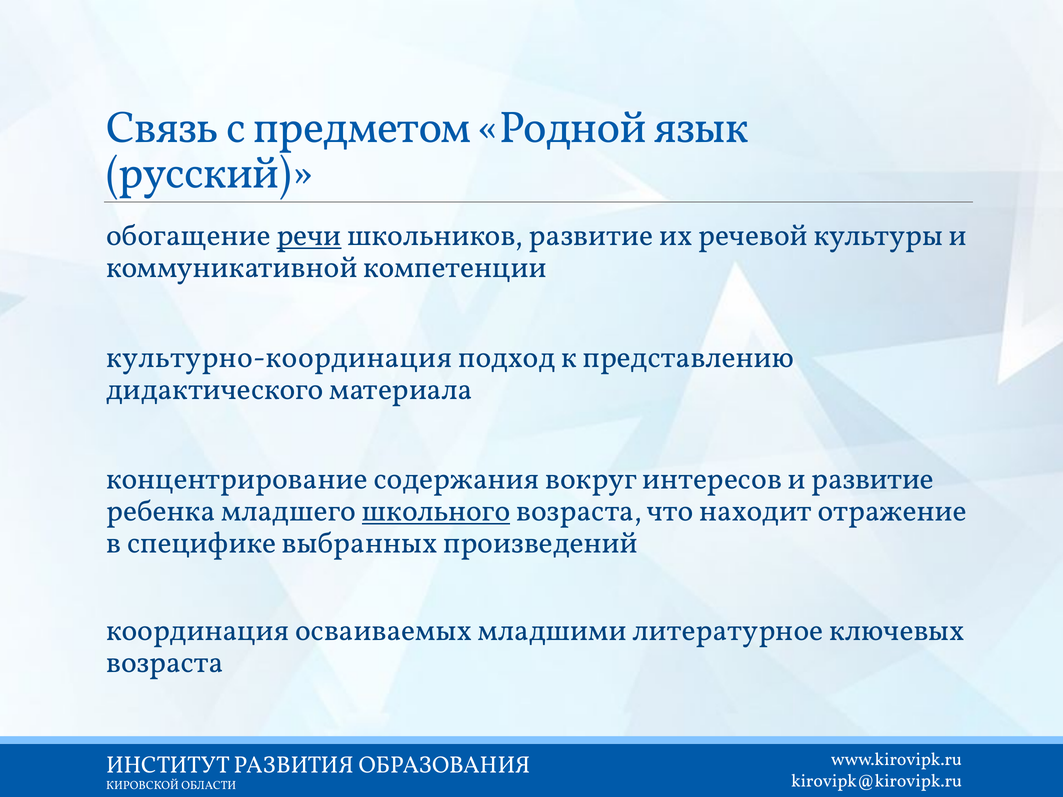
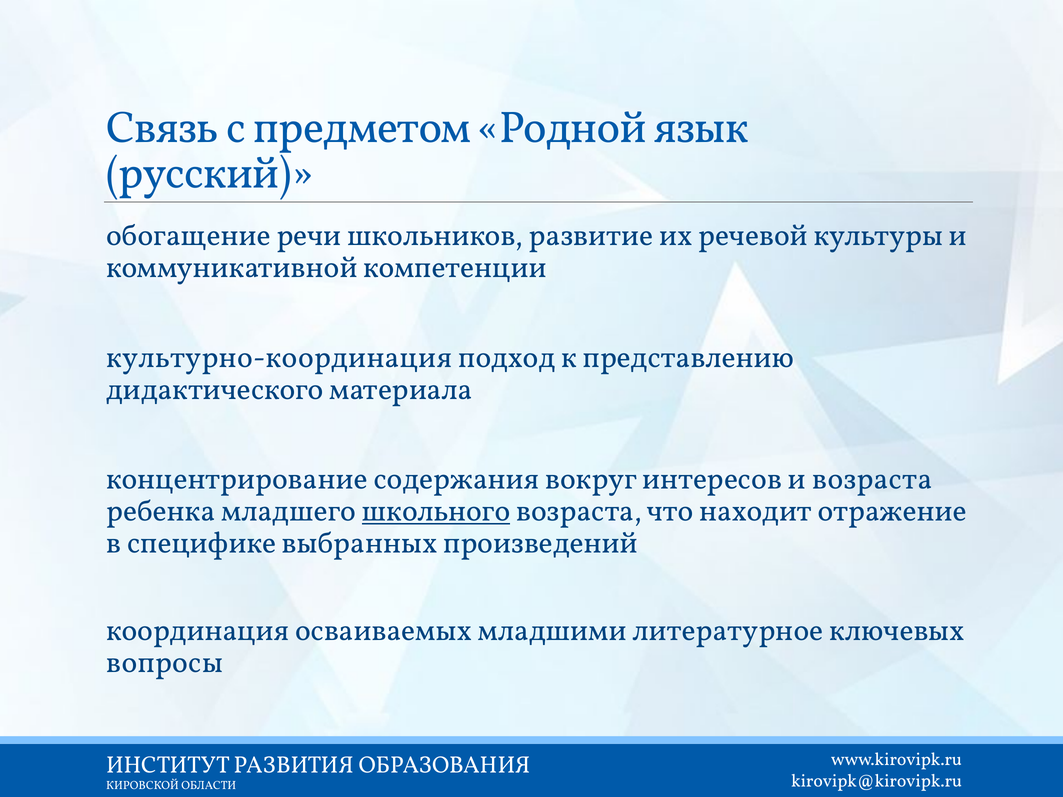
речи underline: present -> none
и развитие: развитие -> возраста
возраста at (165, 663): возраста -> вопросы
